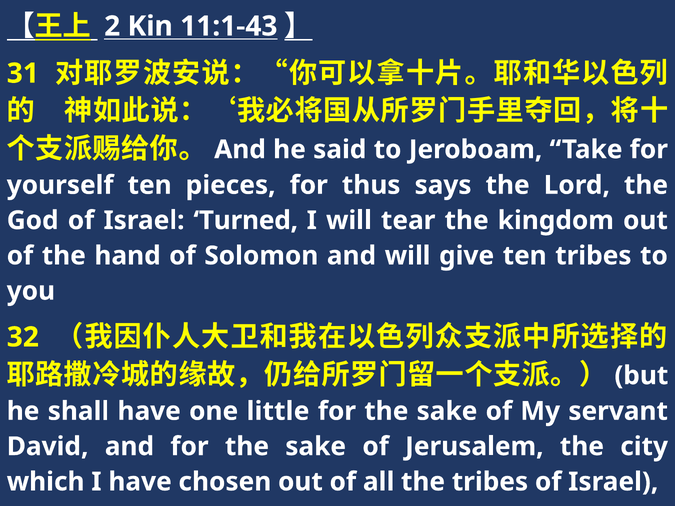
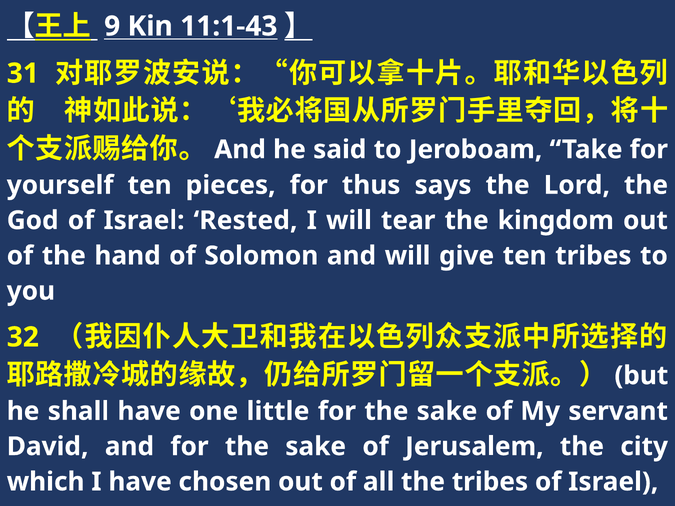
2: 2 -> 9
Turned: Turned -> Rested
